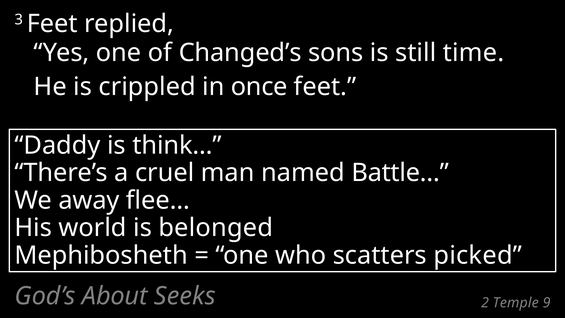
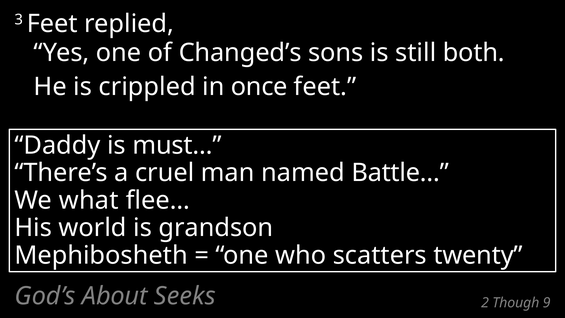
time: time -> both
think…: think… -> must…
away: away -> what
belonged: belonged -> grandson
picked: picked -> twenty
Temple: Temple -> Though
